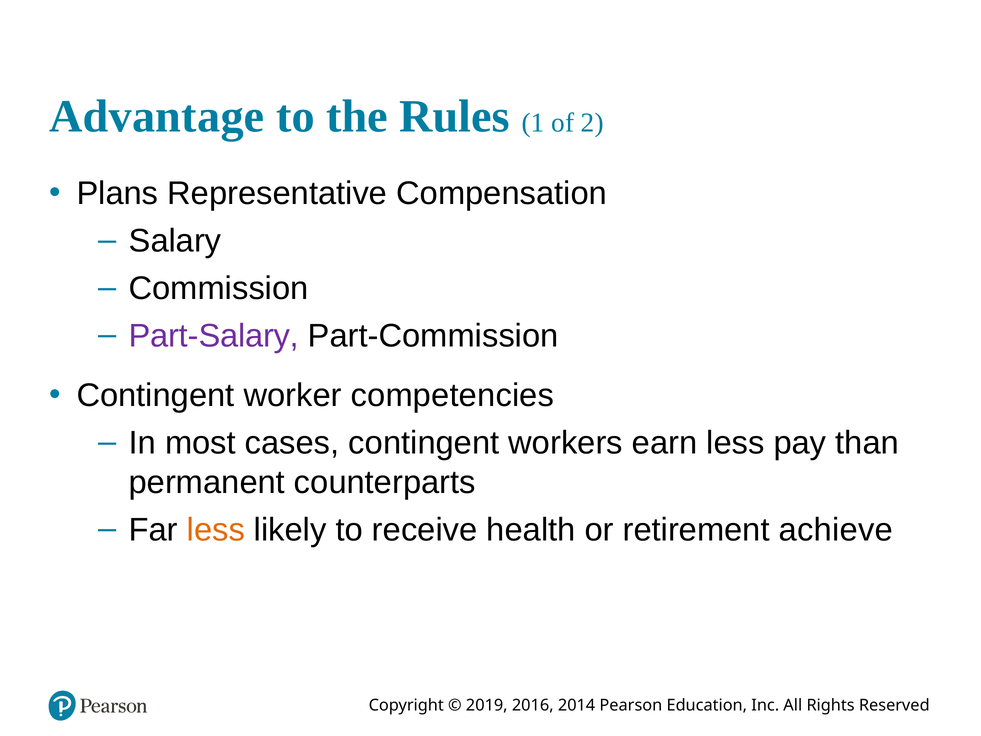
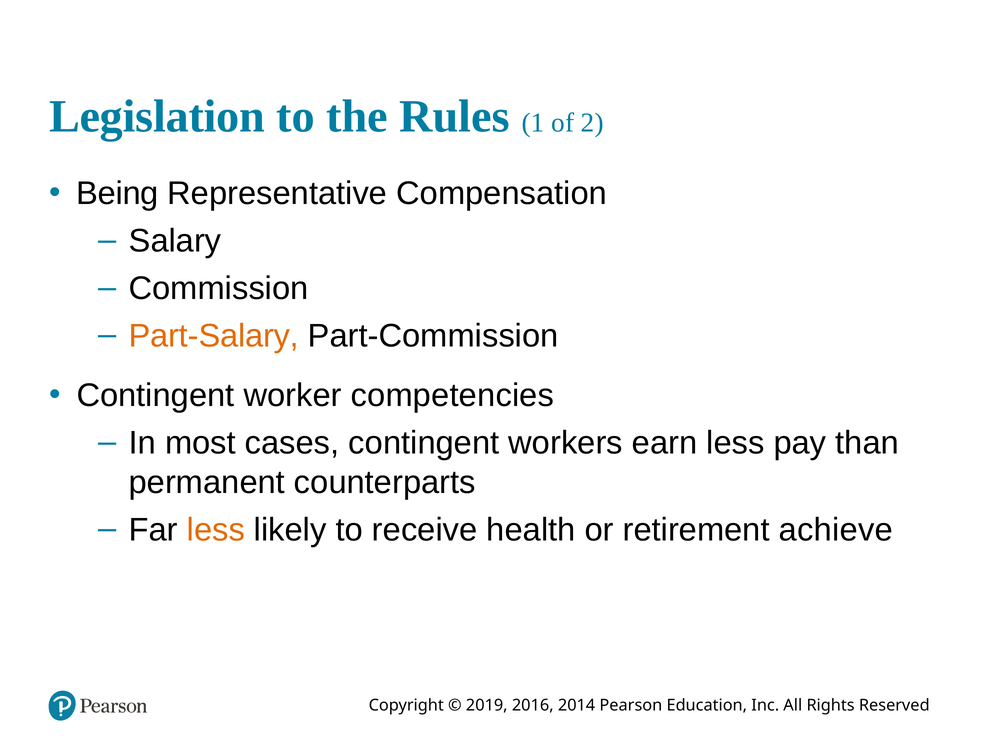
Advantage: Advantage -> Legislation
Plans: Plans -> Being
Part-Salary colour: purple -> orange
